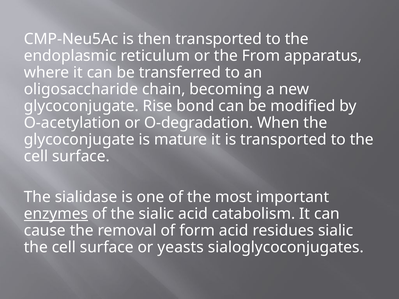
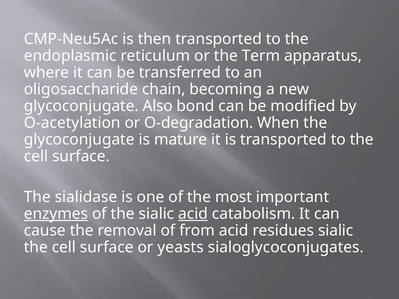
From: From -> Term
Rise: Rise -> Also
acid at (193, 214) underline: none -> present
form: form -> from
